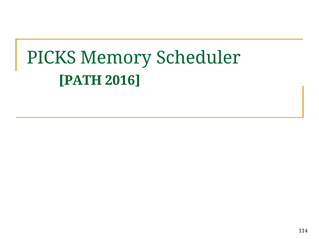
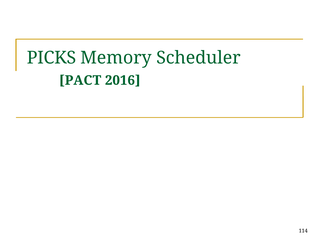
PATH: PATH -> PACT
